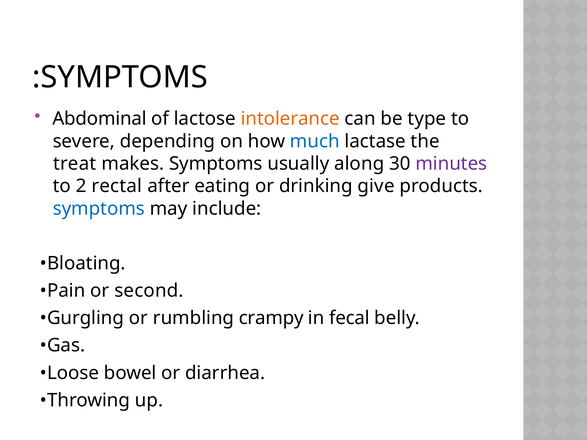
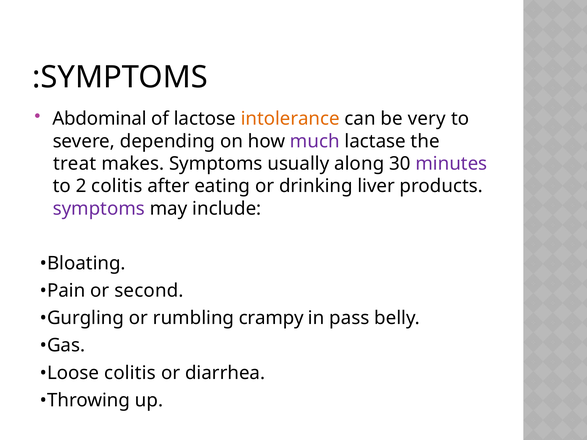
type: type -> very
much colour: blue -> purple
2 rectal: rectal -> colitis
give: give -> liver
symptoms at (99, 209) colour: blue -> purple
fecal: fecal -> pass
Loose bowel: bowel -> colitis
